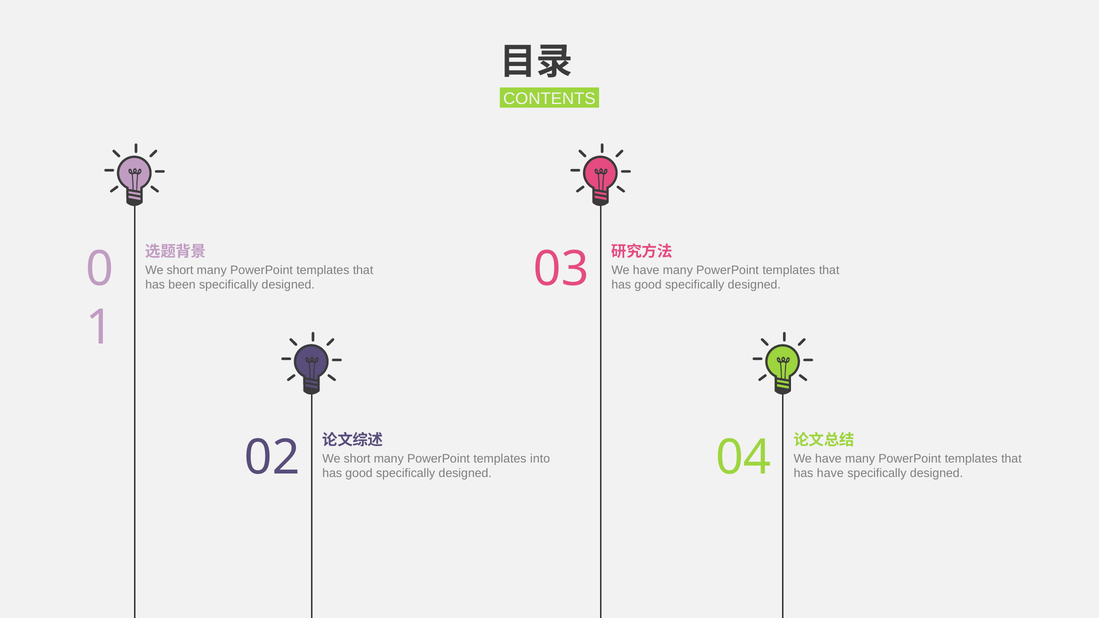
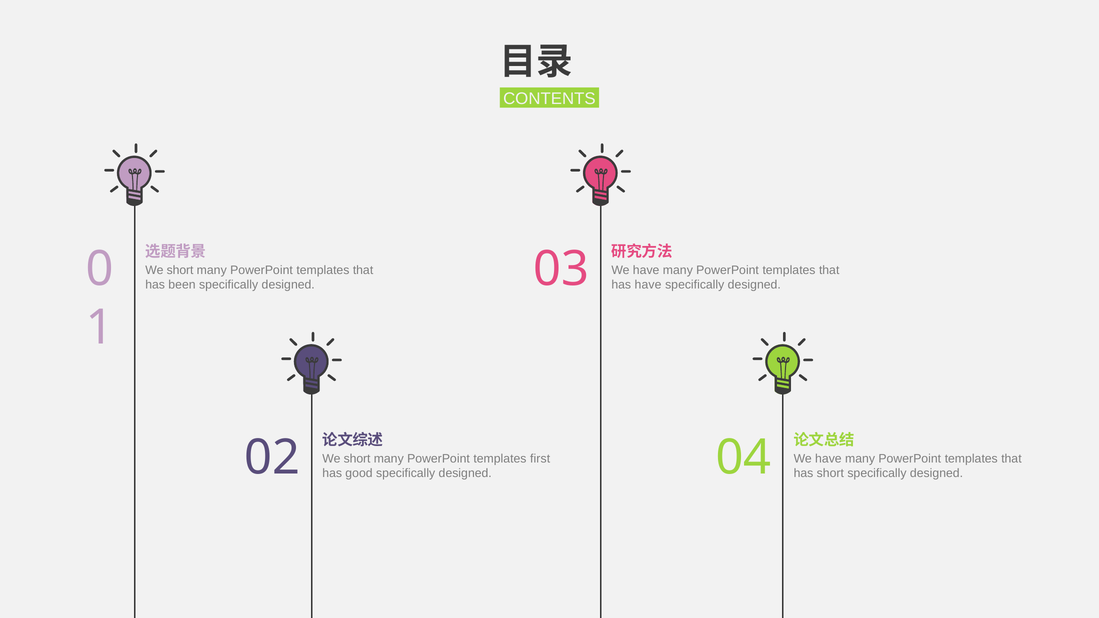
good at (648, 285): good -> have
into: into -> first
has have: have -> short
